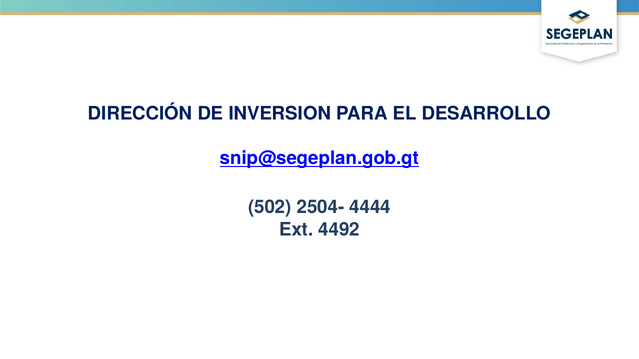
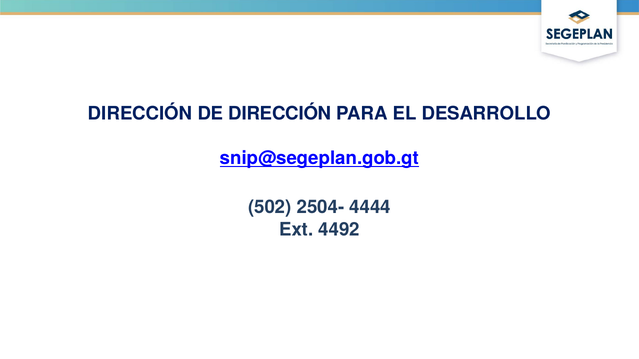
DE INVERSION: INVERSION -> DIRECCIÓN
